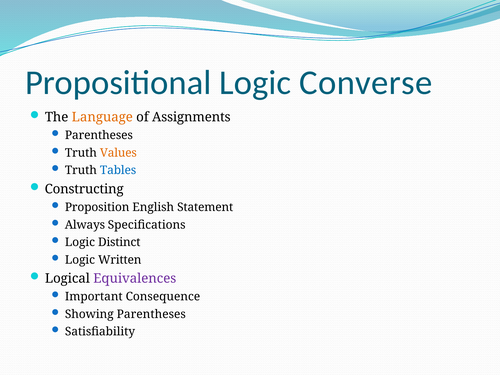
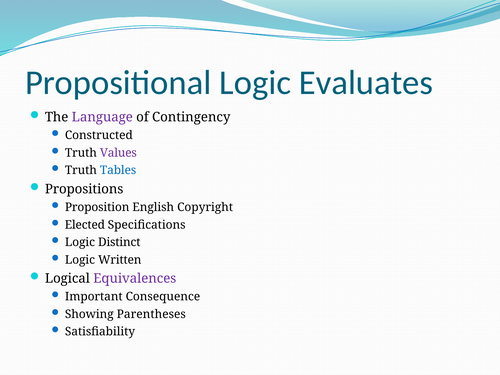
Converse: Converse -> Evaluates
Language colour: orange -> purple
Assignments: Assignments -> Contingency
Parentheses at (99, 135): Parentheses -> Constructed
Values colour: orange -> purple
Constructing: Constructing -> Propositions
Statement: Statement -> Copyright
Always: Always -> Elected
